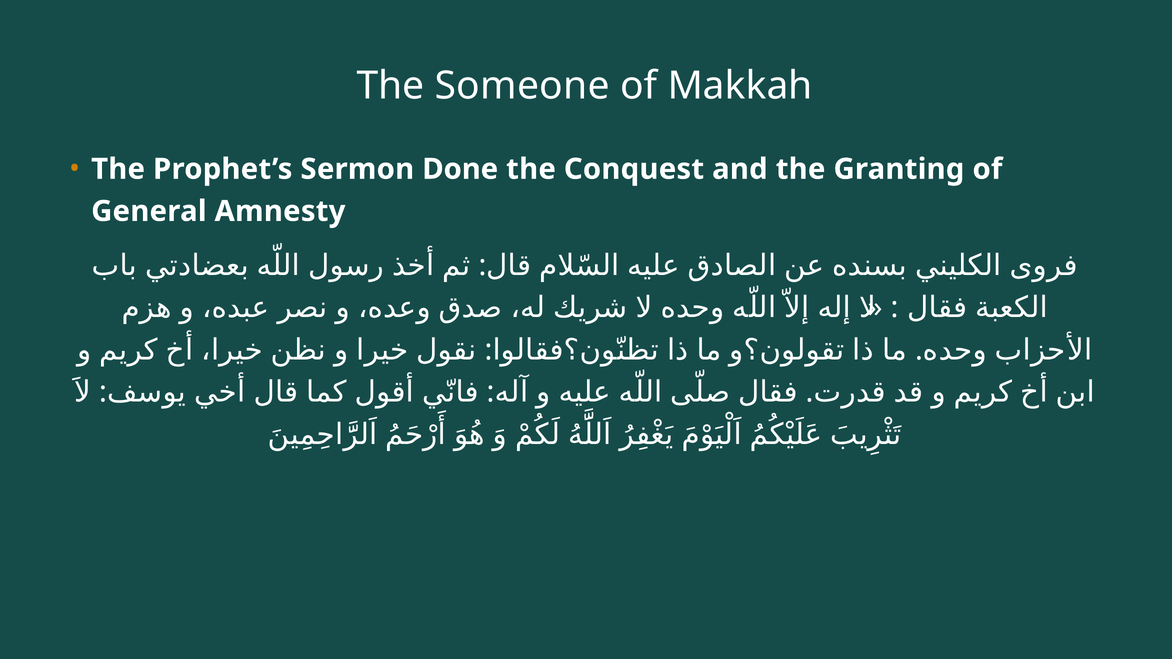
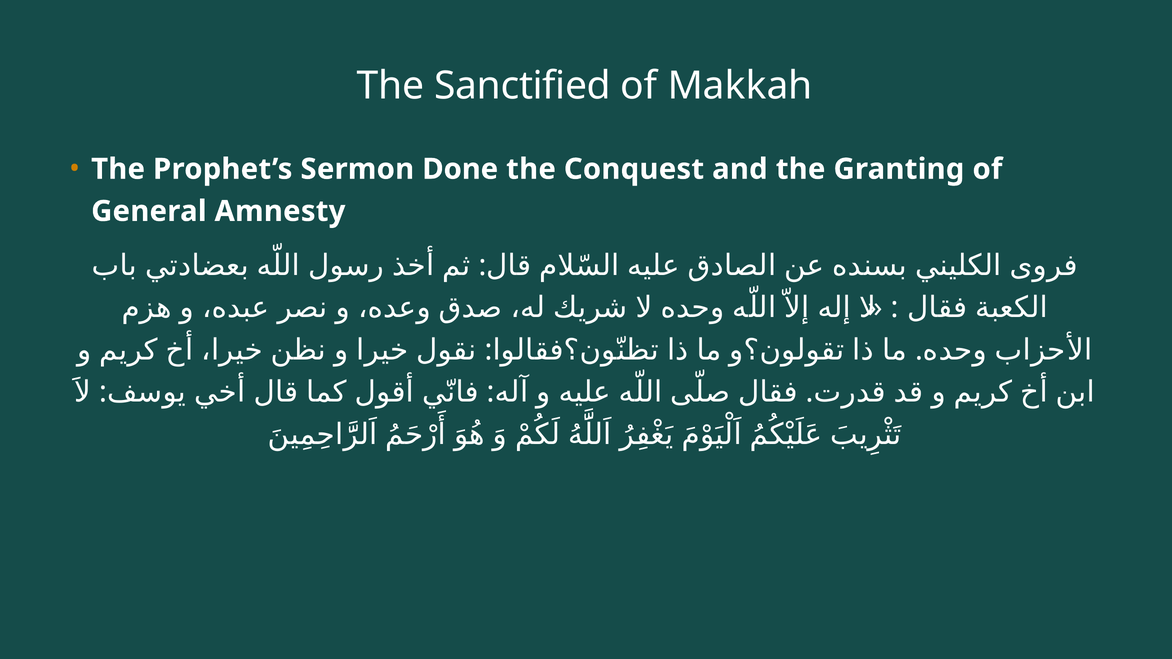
Someone: Someone -> Sanctified
